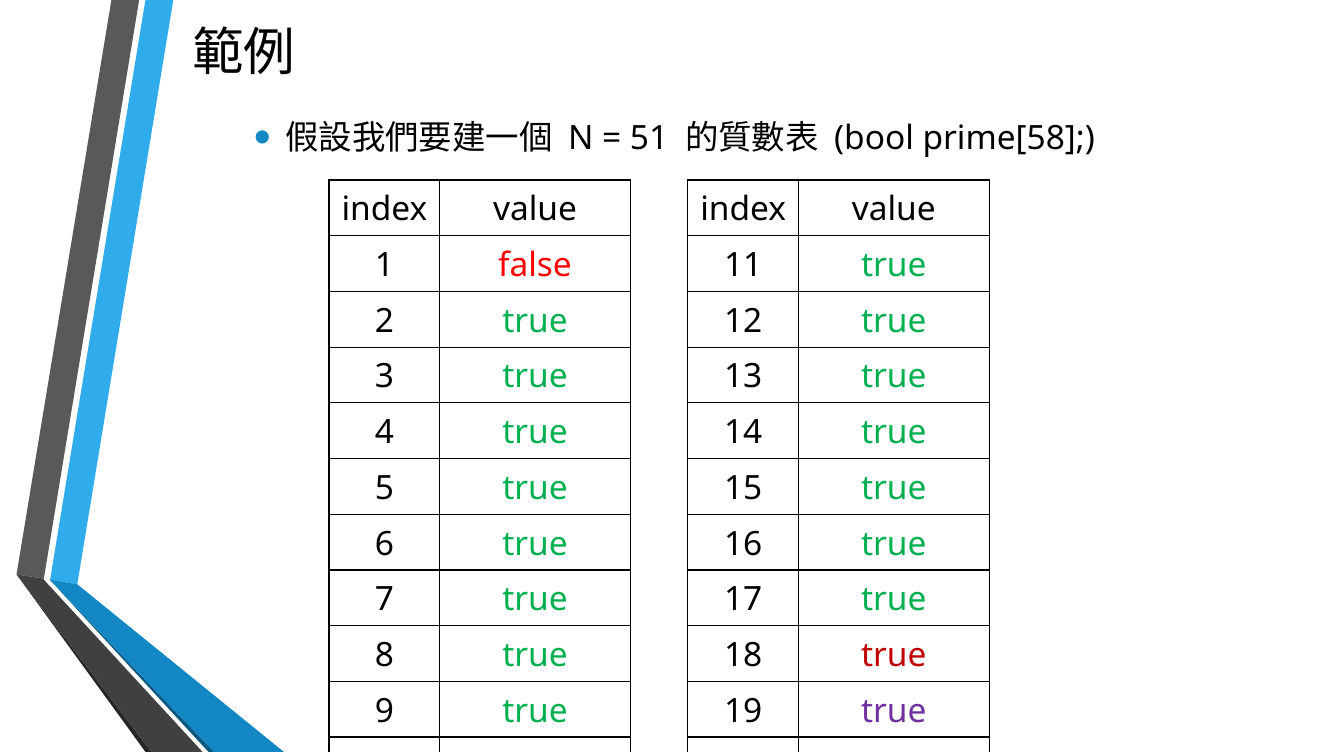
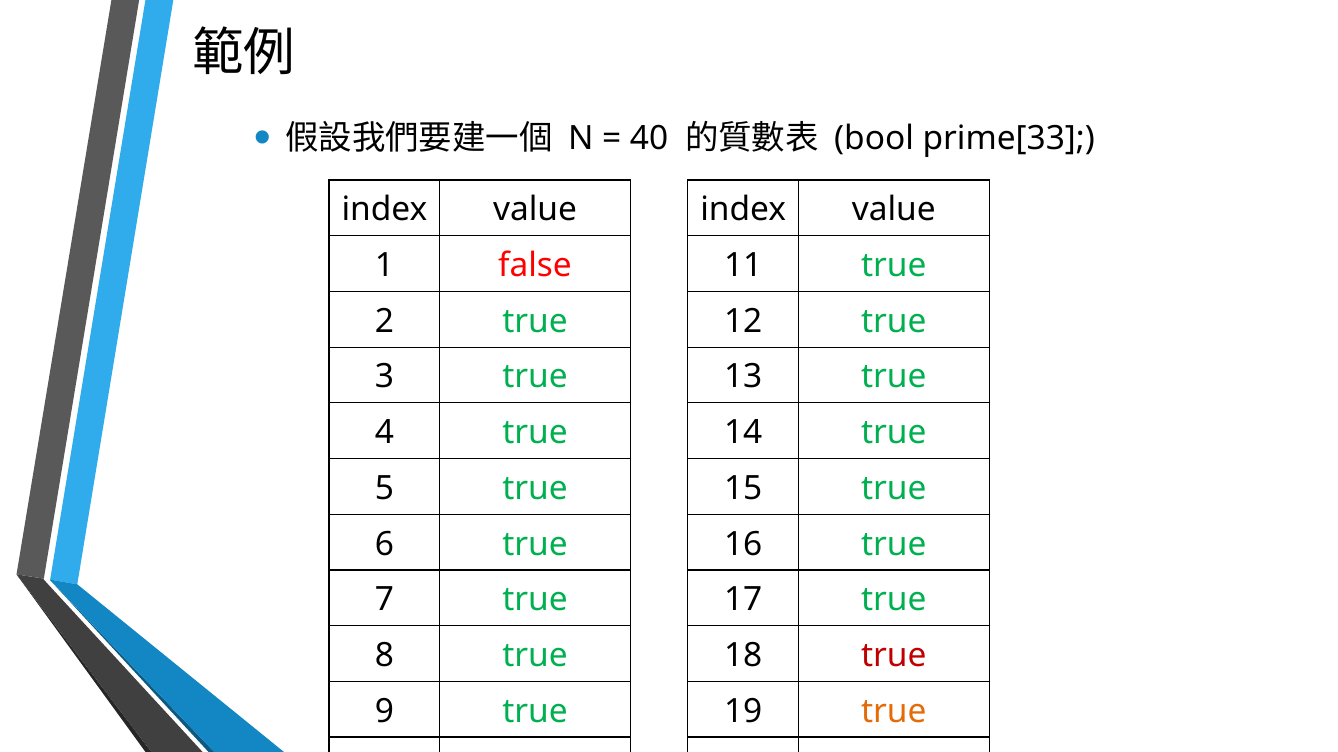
51: 51 -> 40
prime[58: prime[58 -> prime[33
true at (894, 712) colour: purple -> orange
